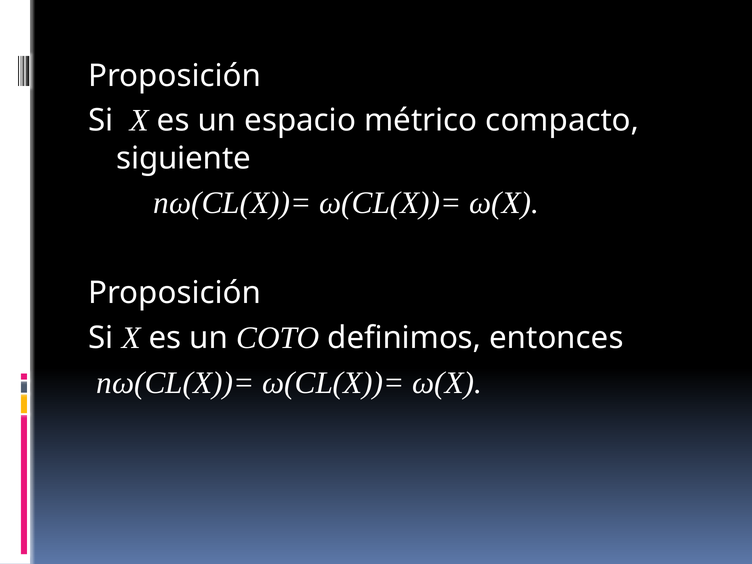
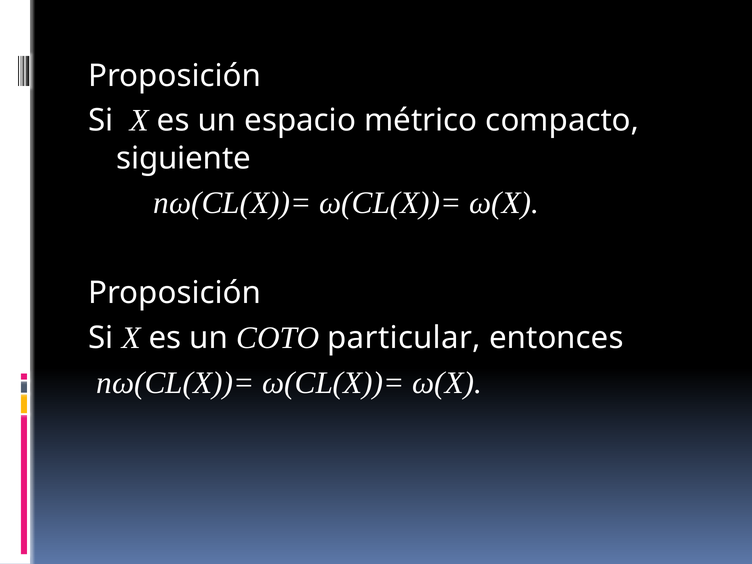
definimos: definimos -> particular
